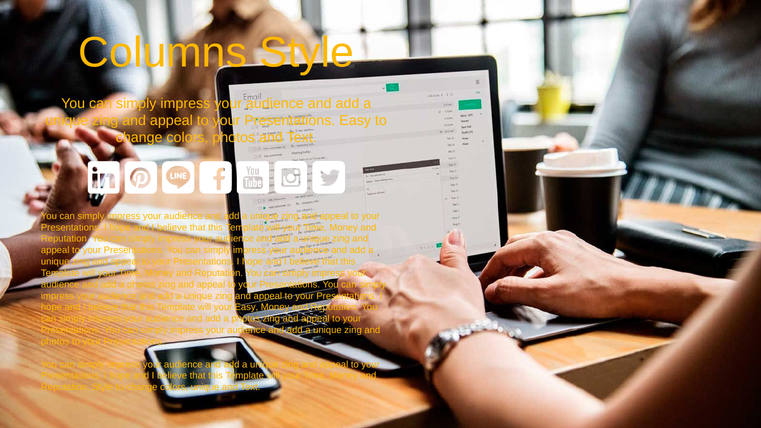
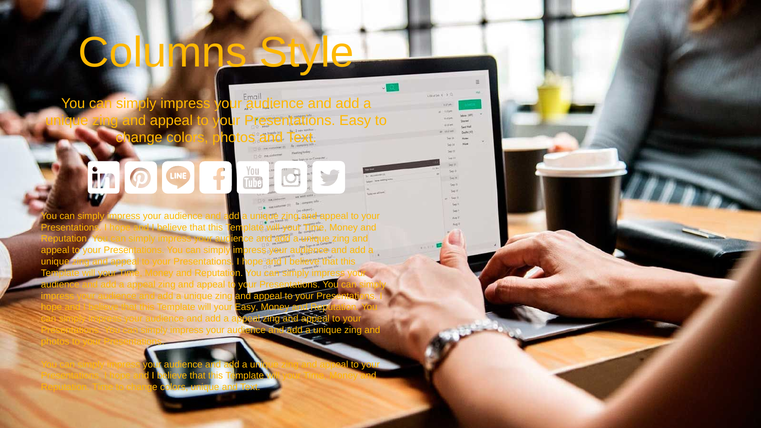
photos at (141, 285): photos -> appeal
photos at (246, 319): photos -> appeal
Reputation Style: Style -> Time
